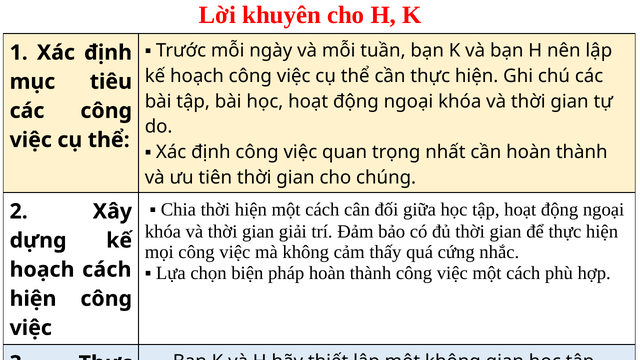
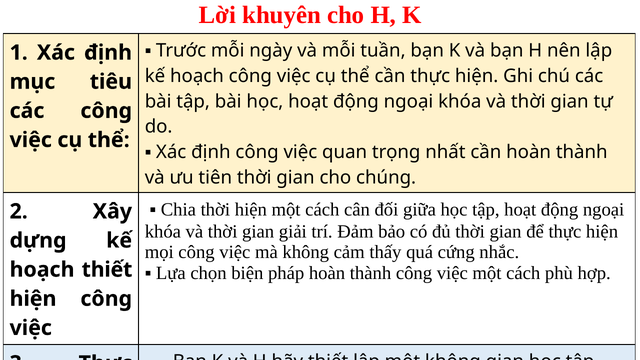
hoạch cách: cách -> thiết
